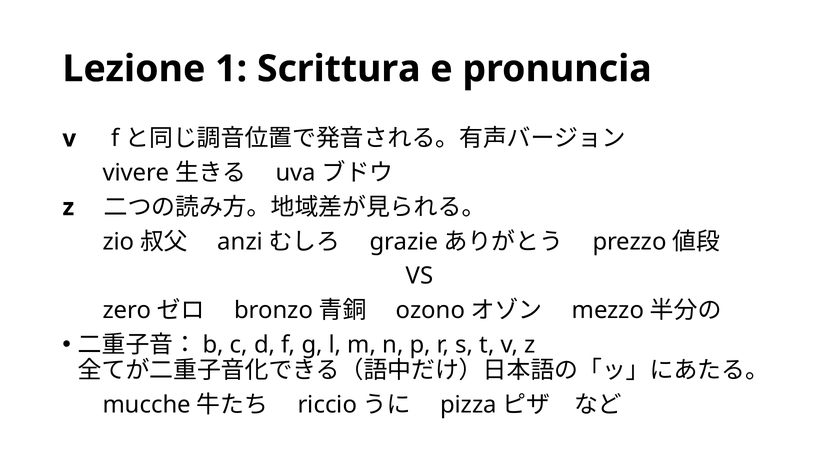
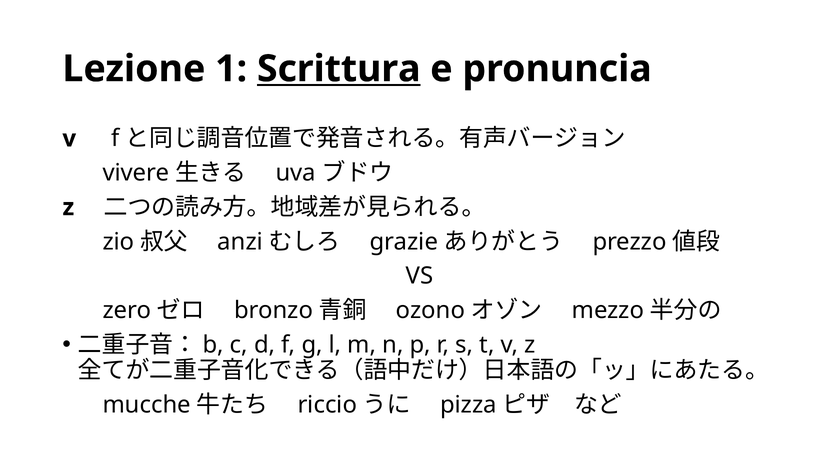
Scrittura underline: none -> present
